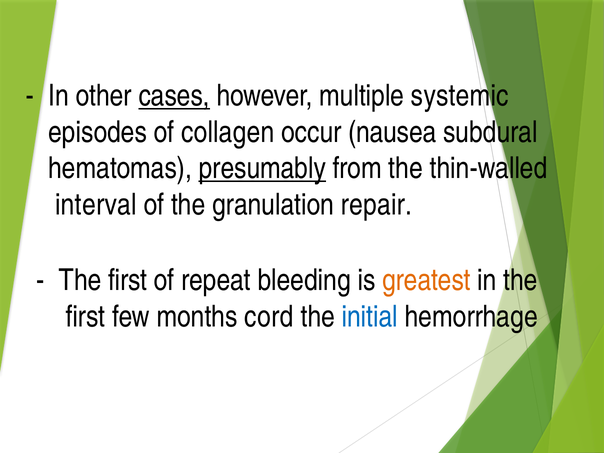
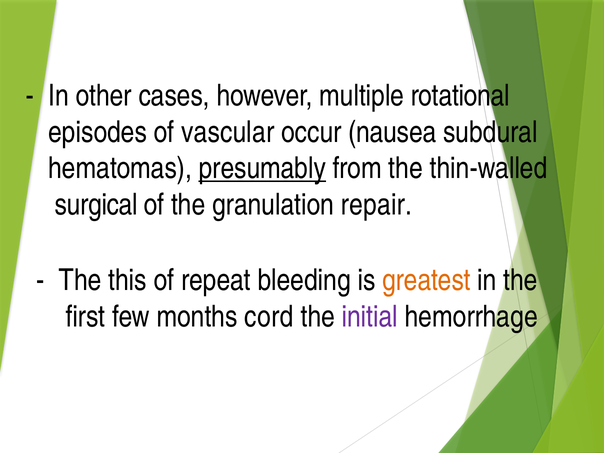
cases underline: present -> none
systemic: systemic -> rotational
collagen: collagen -> vascular
interval: interval -> surgical
first at (128, 281): first -> this
initial colour: blue -> purple
